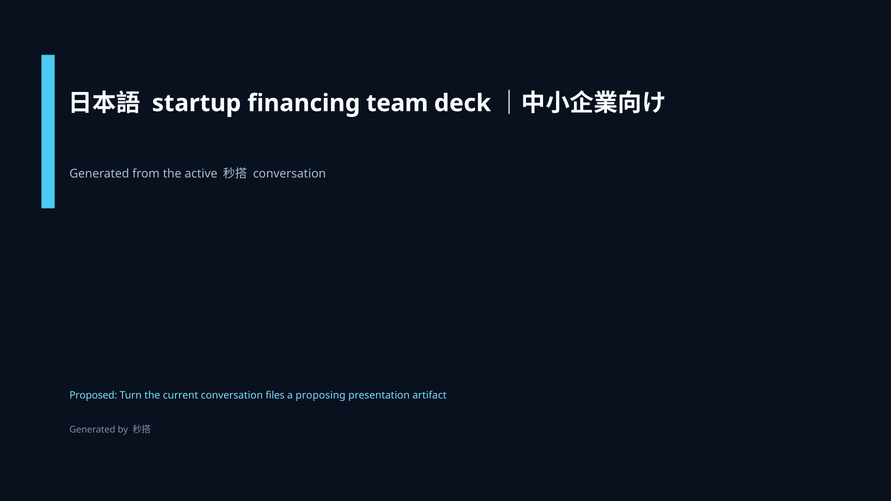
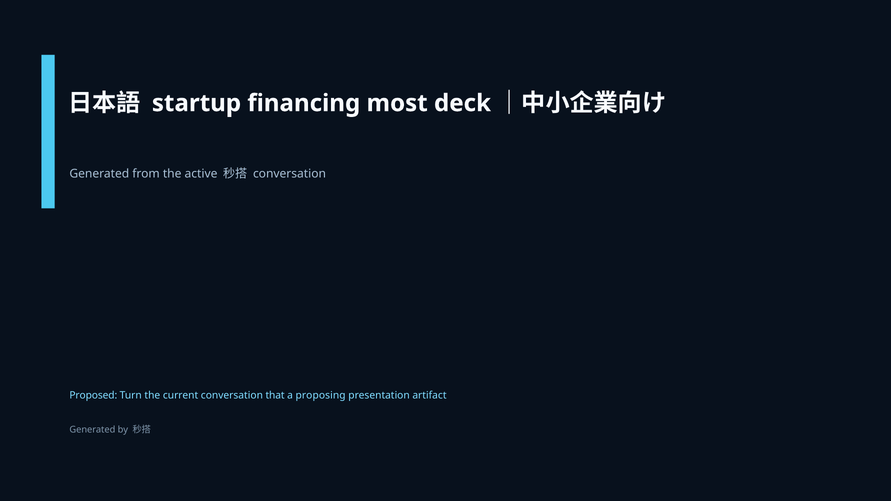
team: team -> most
files: files -> that
